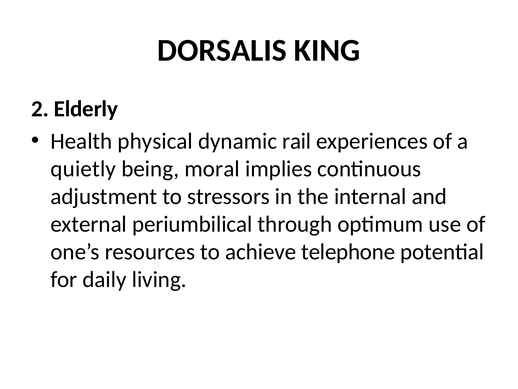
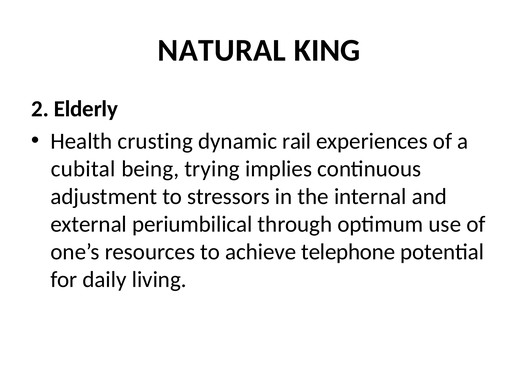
DORSALIS: DORSALIS -> NATURAL
physical: physical -> crusting
quietly: quietly -> cubital
moral: moral -> trying
